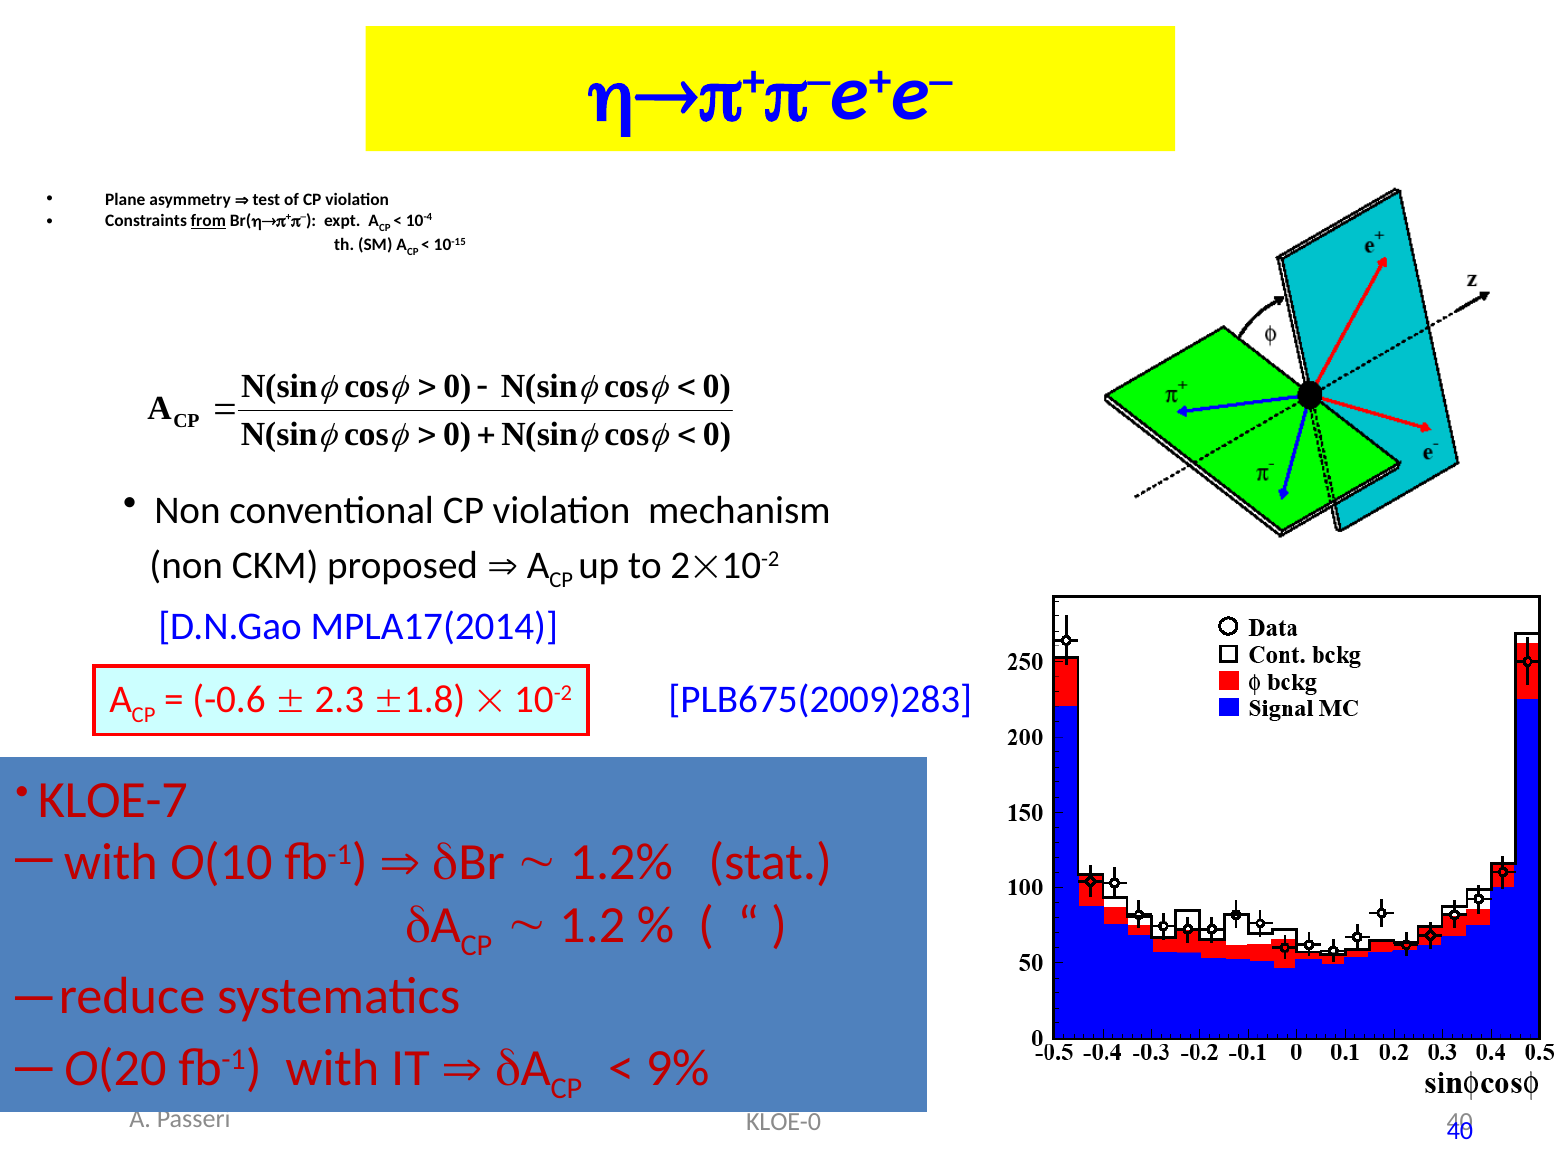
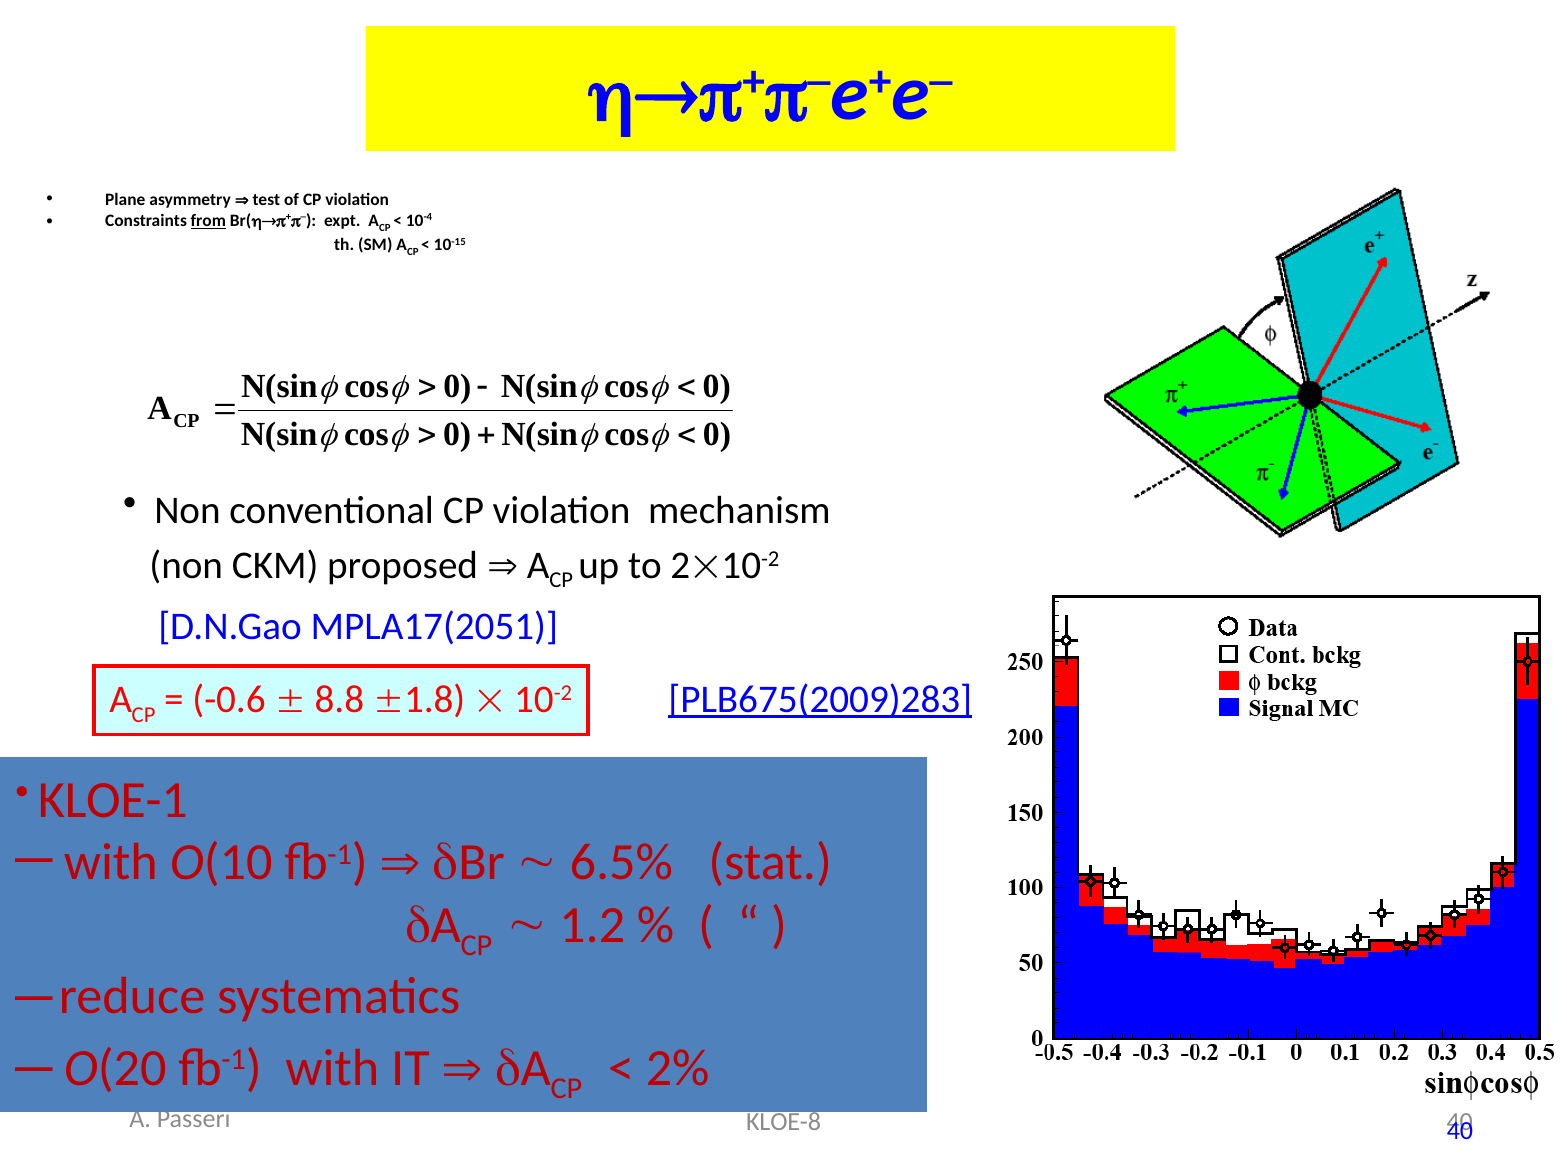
MPLA17(2014: MPLA17(2014 -> MPLA17(2051
2.3: 2.3 -> 8.8
PLB675(2009)283 underline: none -> present
KLOE-7: KLOE-7 -> KLOE-1
1.2%: 1.2% -> 6.5%
9%: 9% -> 2%
KLOE-0: KLOE-0 -> KLOE-8
